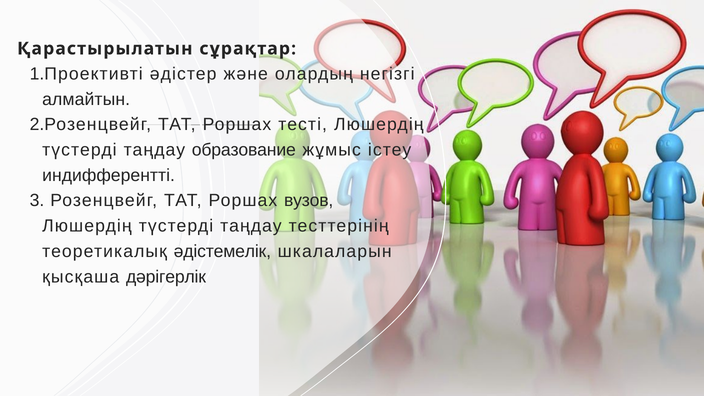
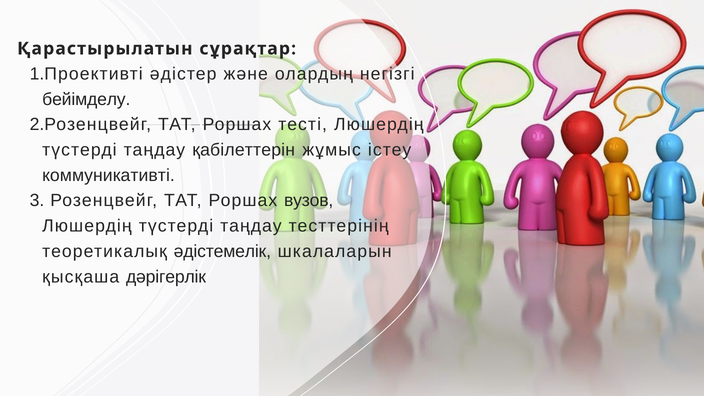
алмайтын: алмайтын -> бейімделу
образование: образование -> қабілеттерін
индифферентті: индифферентті -> коммуникативті
